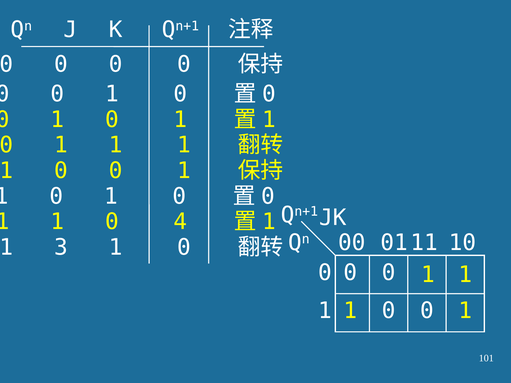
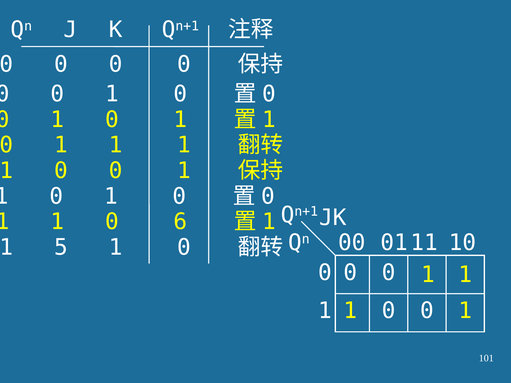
4: 4 -> 6
3: 3 -> 5
